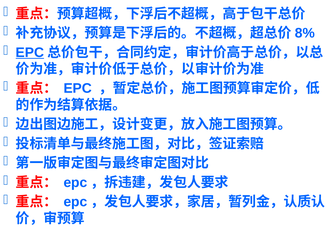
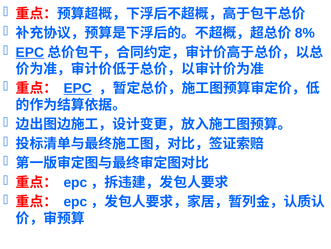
EPC at (78, 88) underline: none -> present
